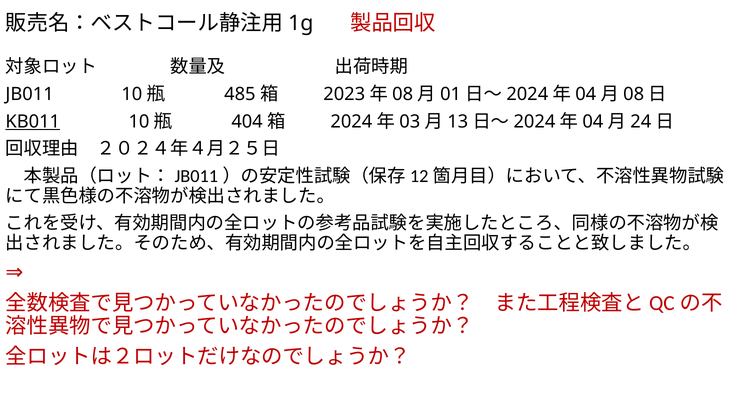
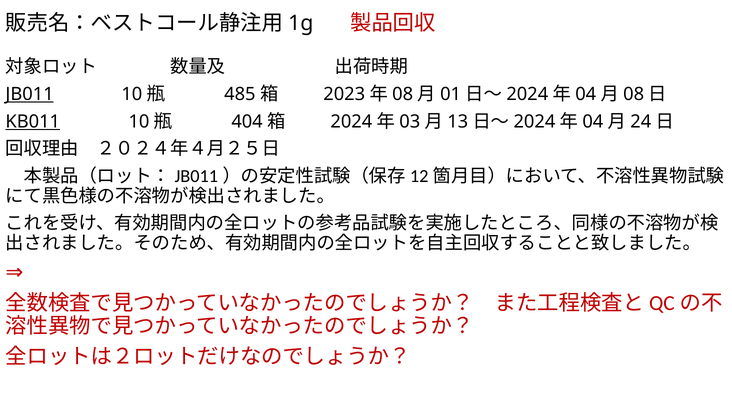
JB011 underline: none -> present
